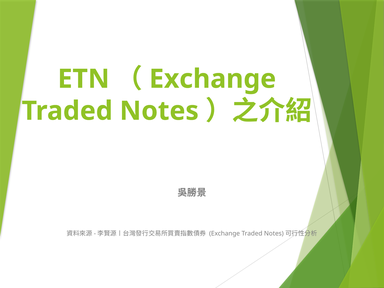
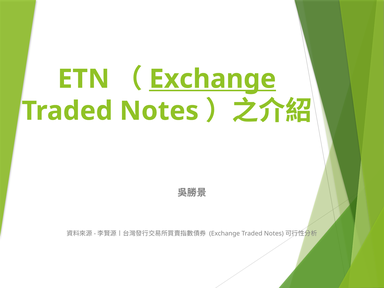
Exchange at (213, 79) underline: none -> present
